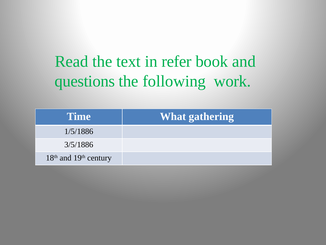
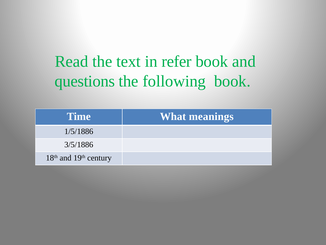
following work: work -> book
gathering: gathering -> meanings
